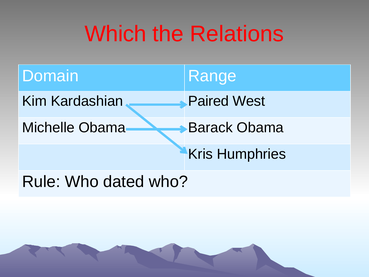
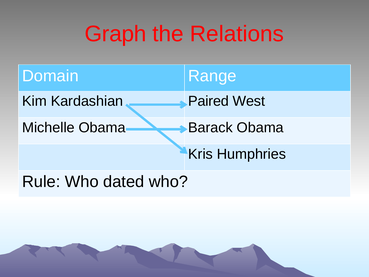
Which: Which -> Graph
